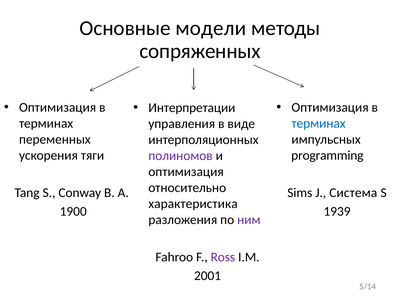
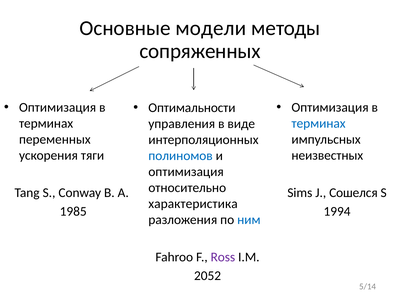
Интерпретации: Интерпретации -> Оптимальности
programming: programming -> неизвестных
полиномов colour: purple -> blue
Система: Система -> Сошелся
1900: 1900 -> 1985
1939: 1939 -> 1994
ним colour: purple -> blue
2001: 2001 -> 2052
